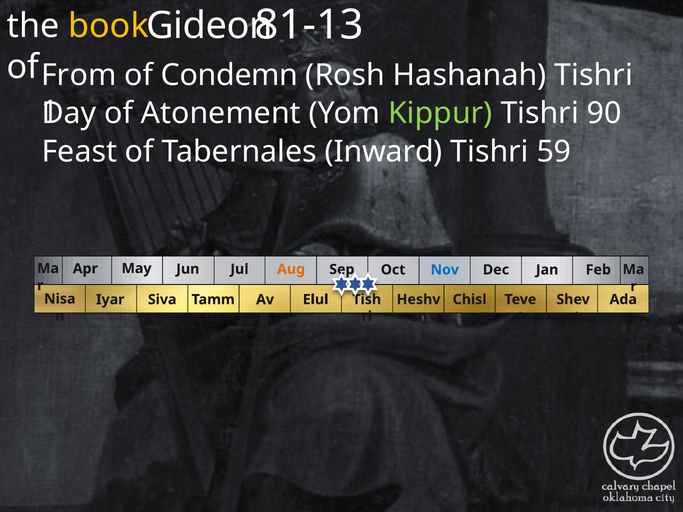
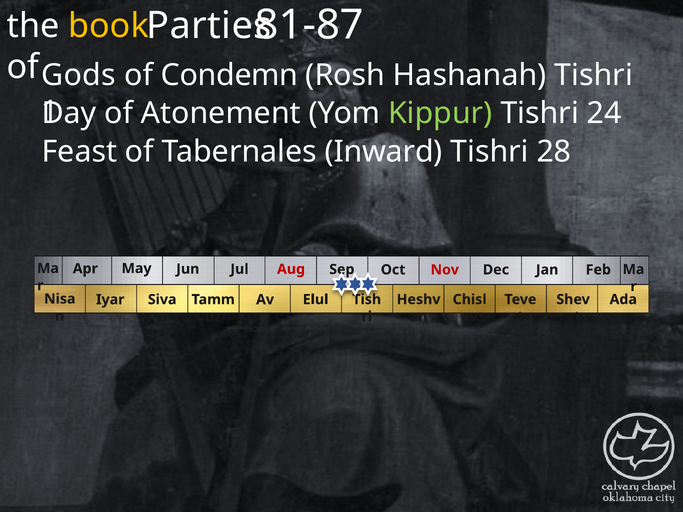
81-13: 81-13 -> 81-87
Gideon: Gideon -> Parties
From: From -> Gods
90: 90 -> 24
59: 59 -> 28
Aug colour: orange -> red
Nov colour: blue -> red
